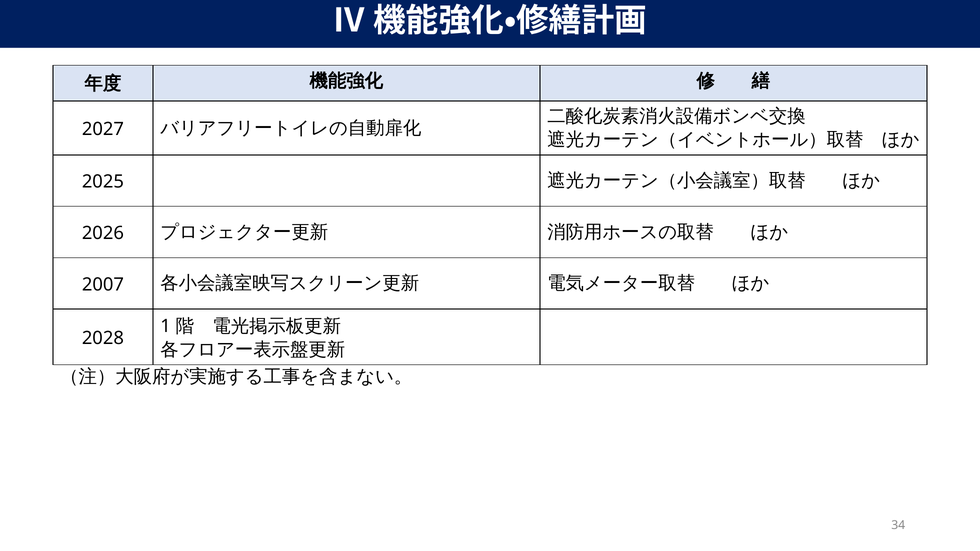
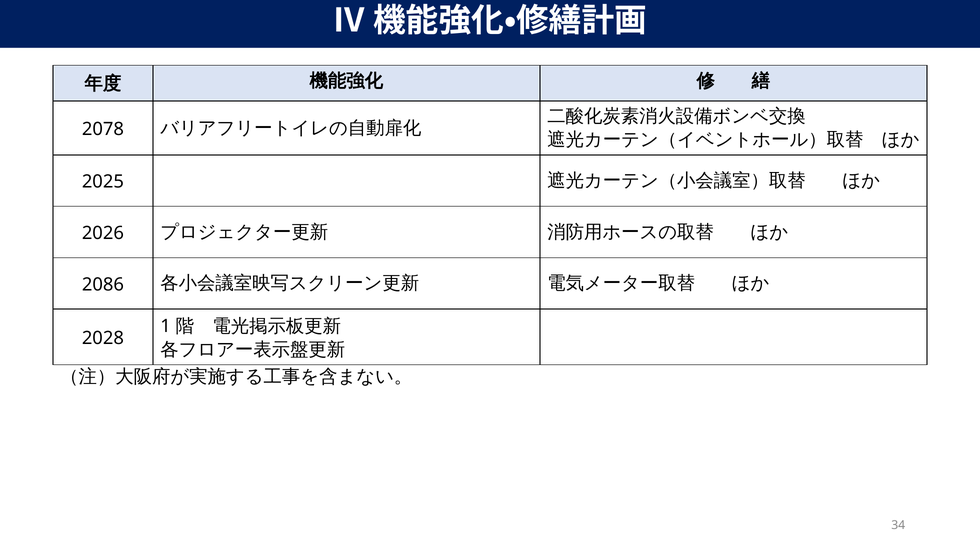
2027: 2027 -> 2078
2007: 2007 -> 2086
